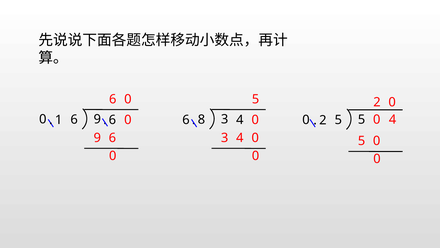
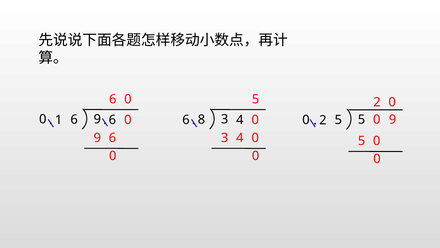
5 4: 4 -> 9
